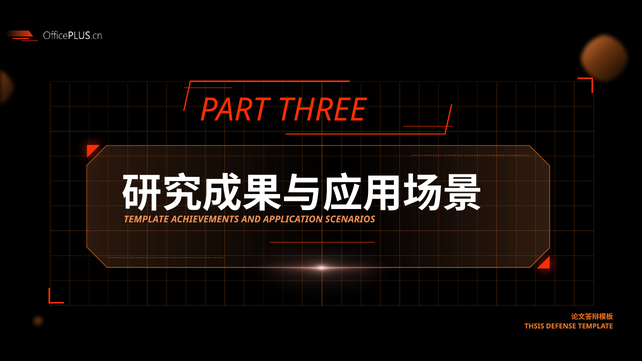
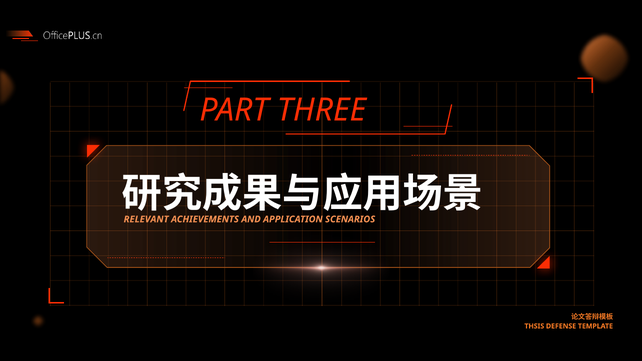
TEMPLATE at (146, 219): TEMPLATE -> RELEVANT
